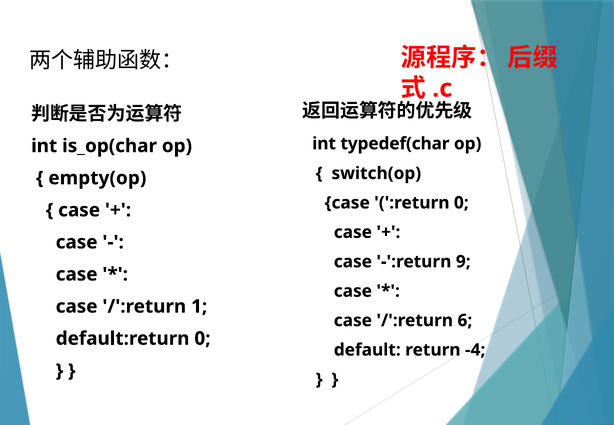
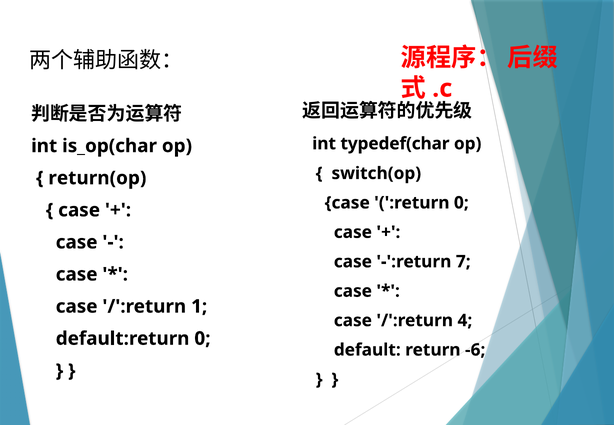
empty(op: empty(op -> return(op
9: 9 -> 7
6: 6 -> 4
-4: -4 -> -6
